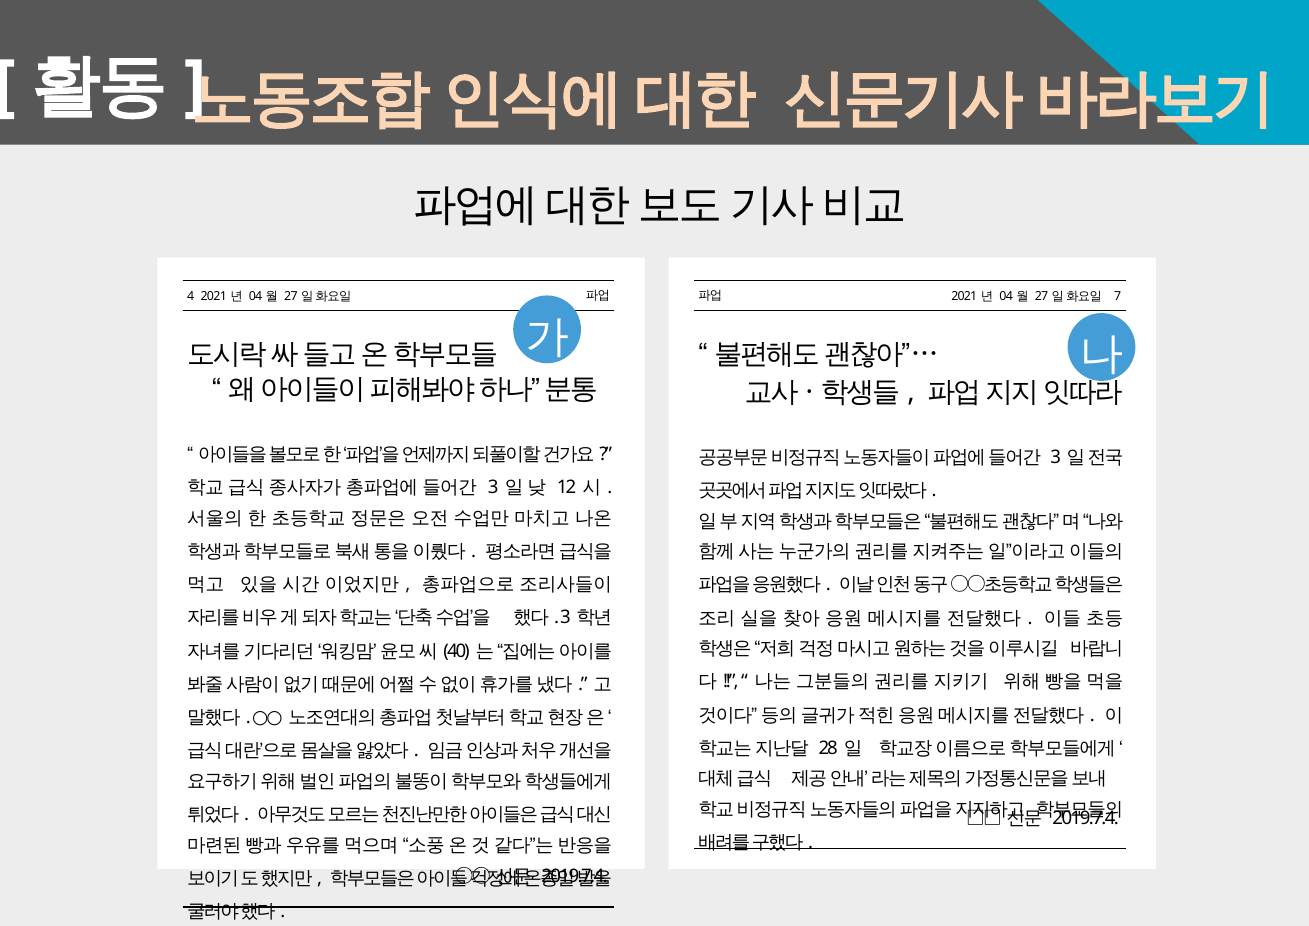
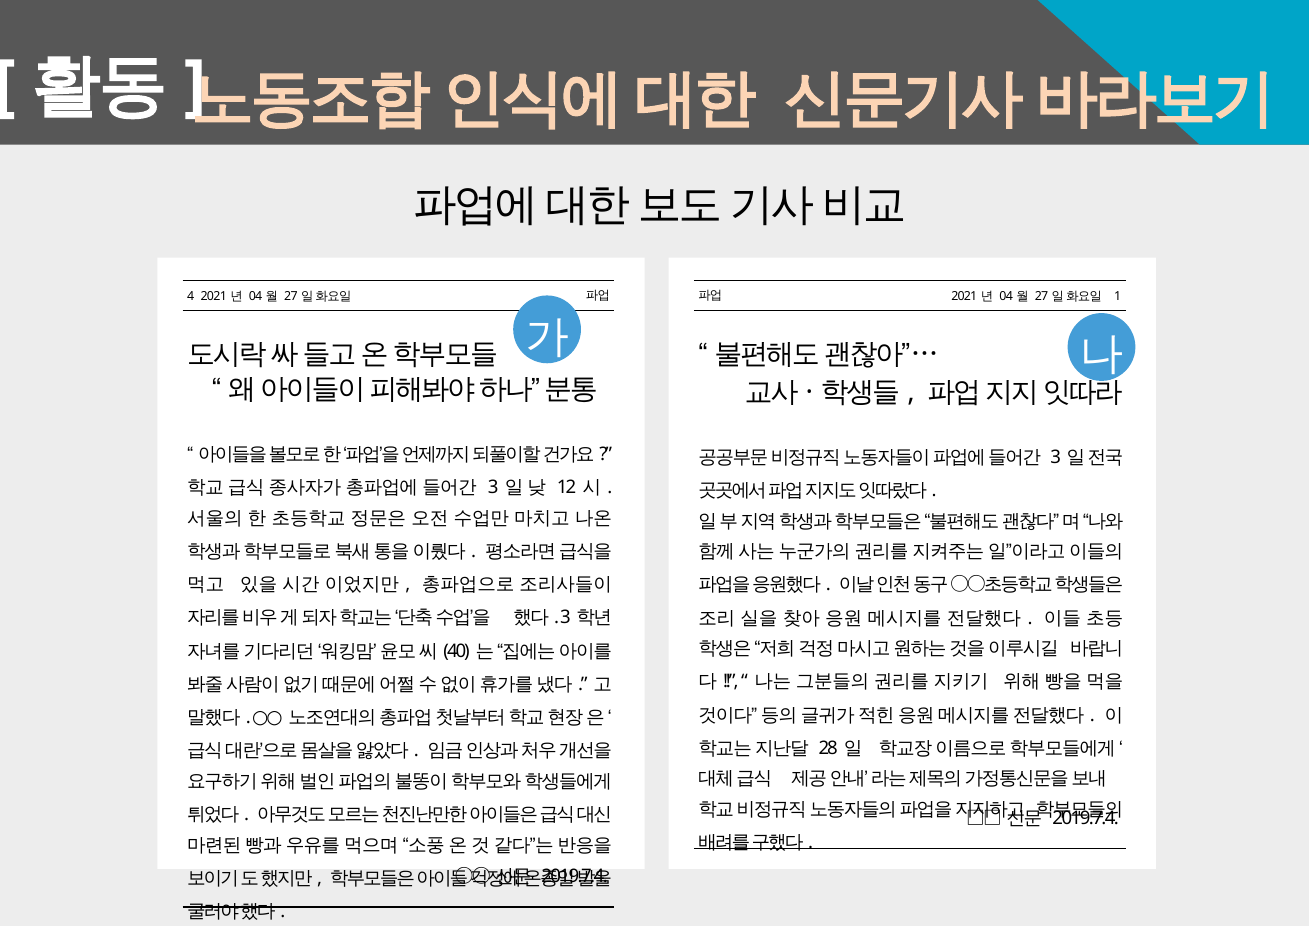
7: 7 -> 1
